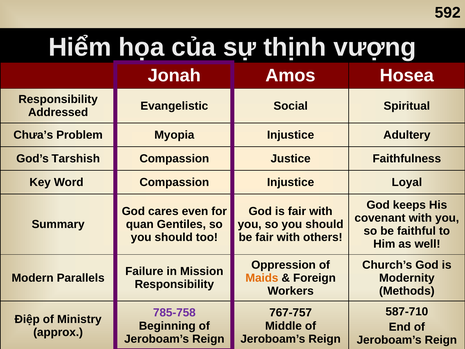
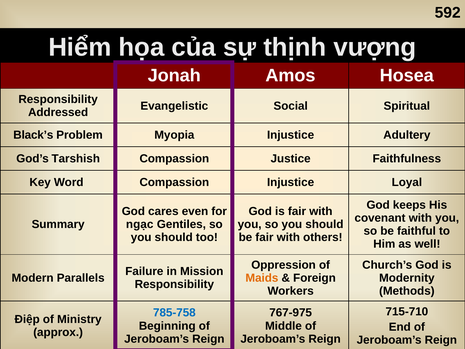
Chưa’s: Chưa’s -> Black’s
quan: quan -> ngạc
587-710: 587-710 -> 715-710
785-758 colour: purple -> blue
767-757: 767-757 -> 767-975
